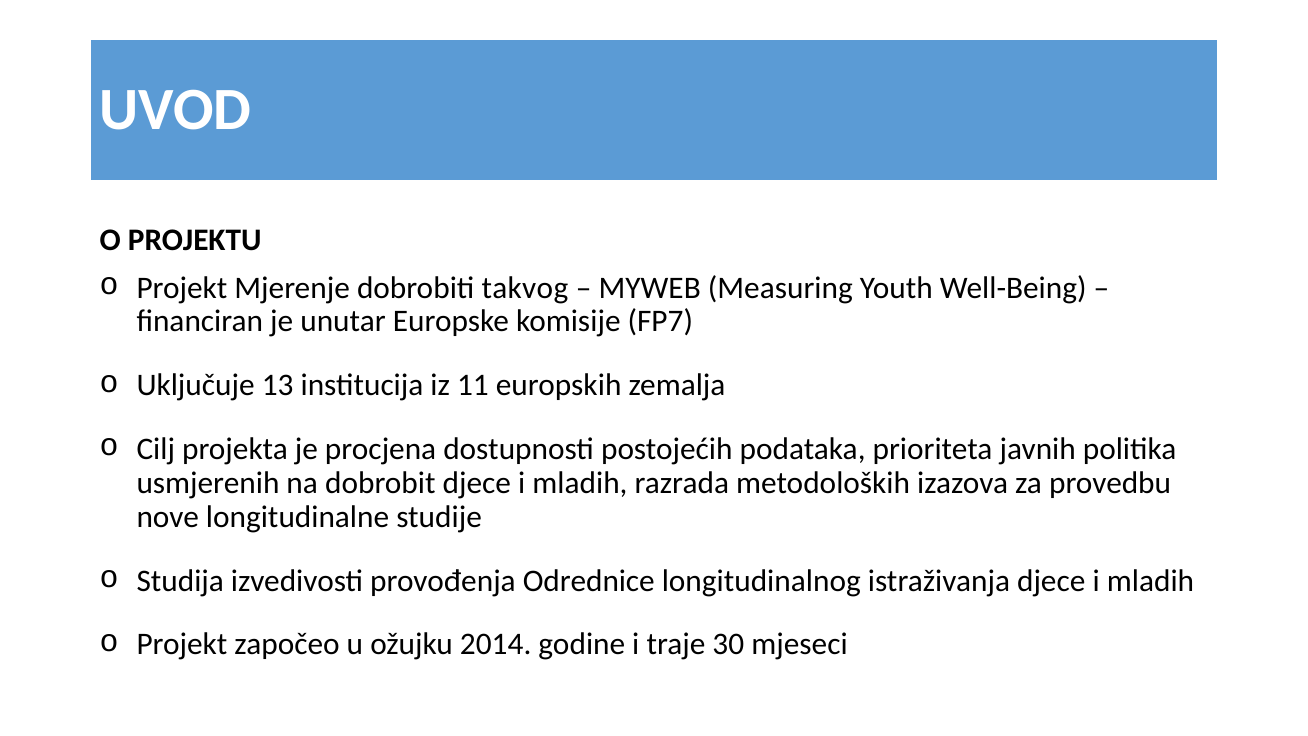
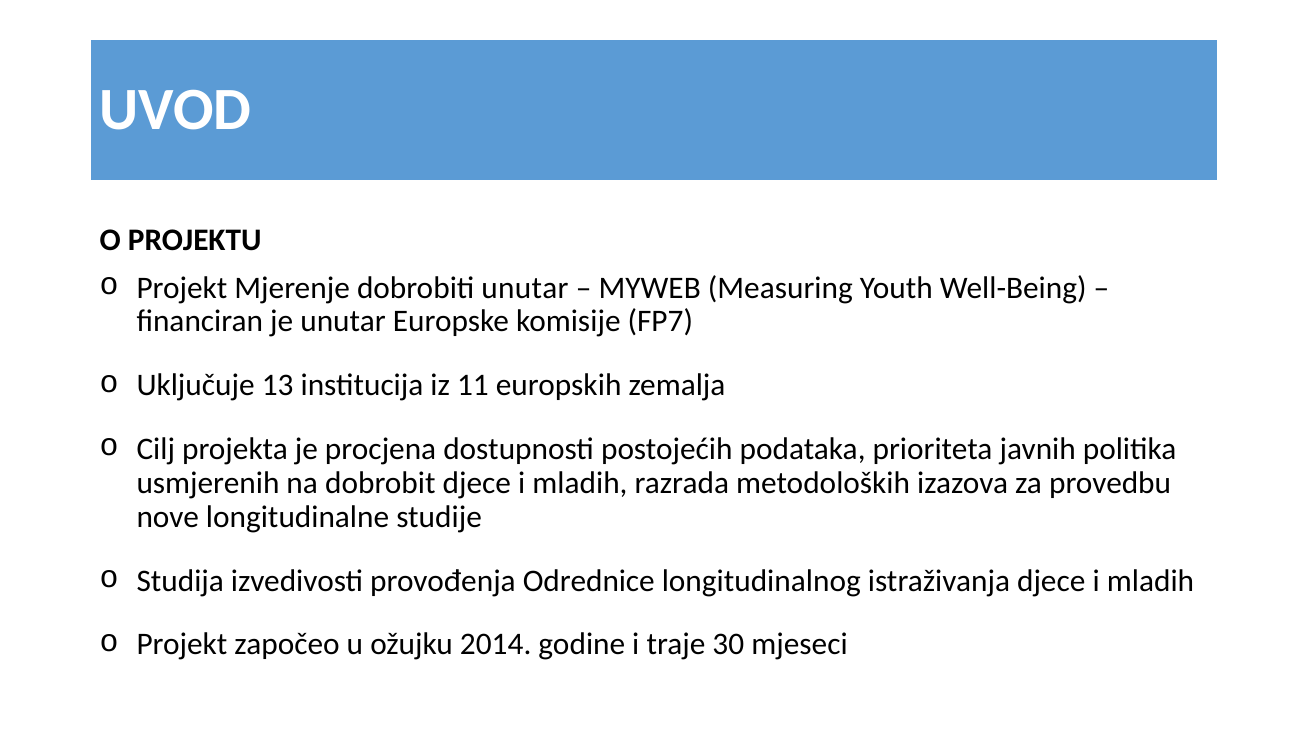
dobrobiti takvog: takvog -> unutar
